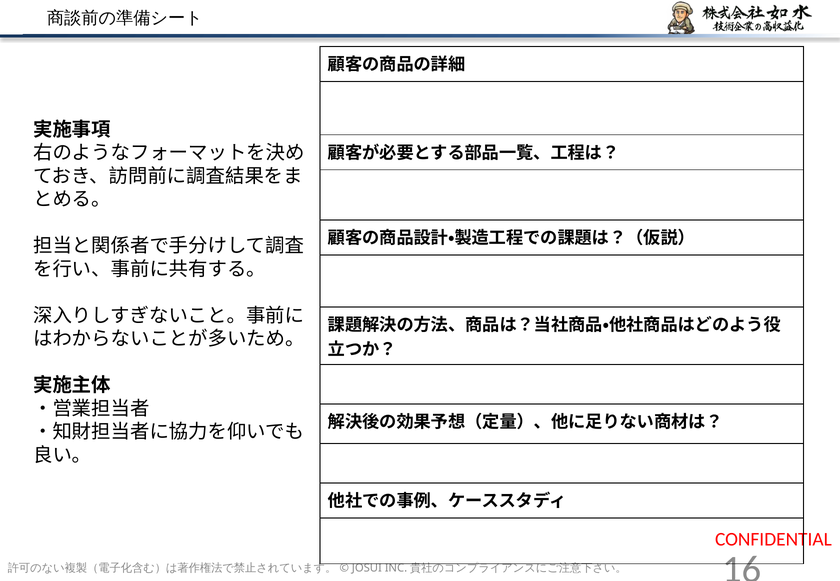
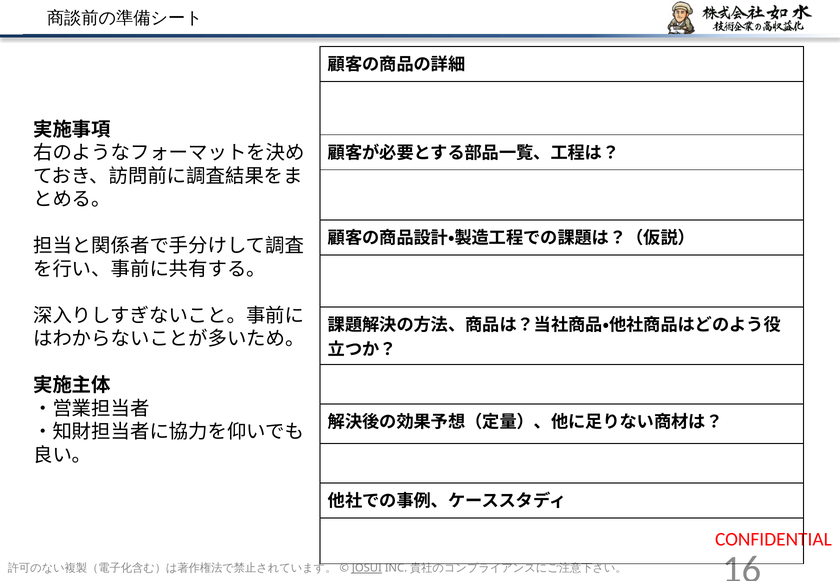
JOSUI underline: none -> present
